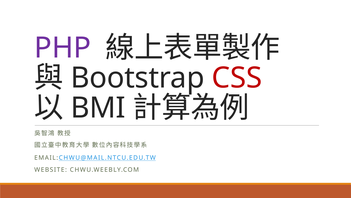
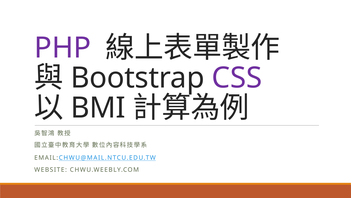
CSS colour: red -> purple
